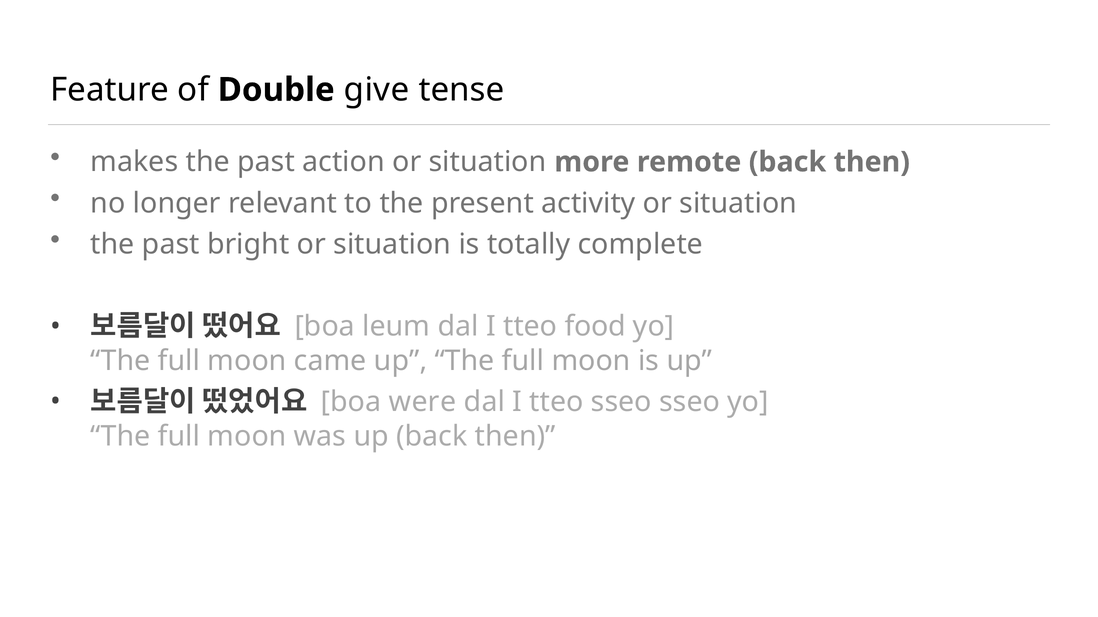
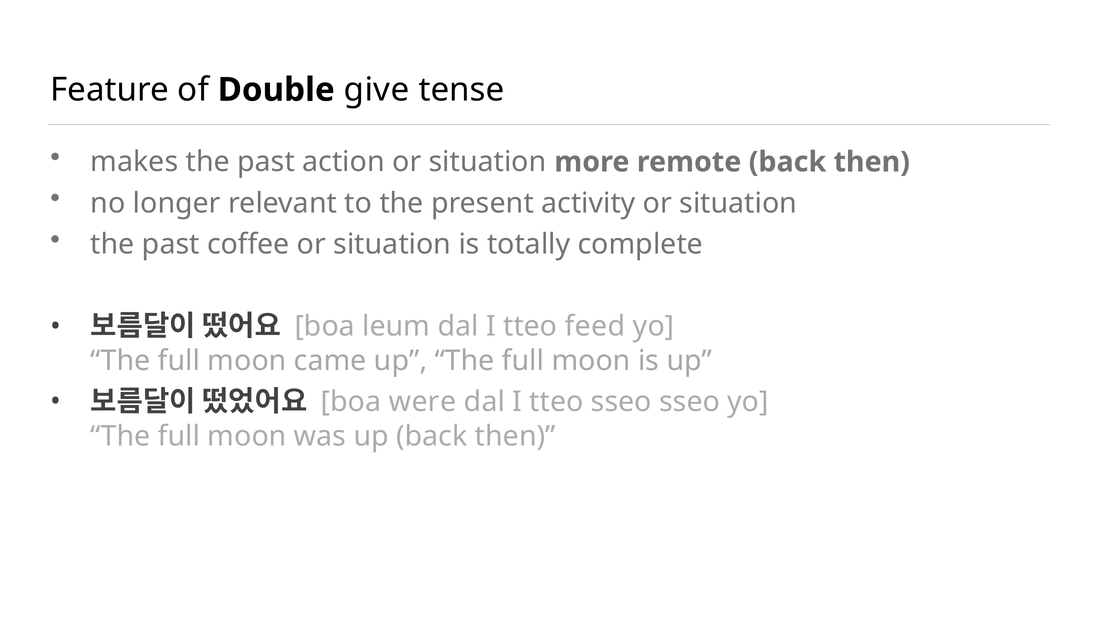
bright: bright -> coffee
food: food -> feed
